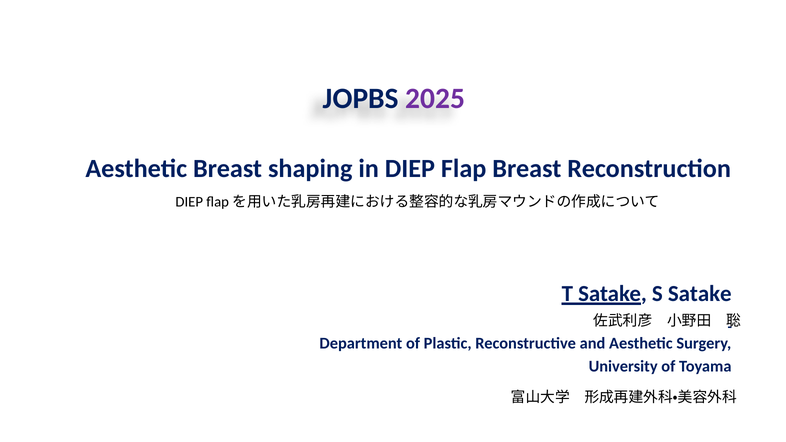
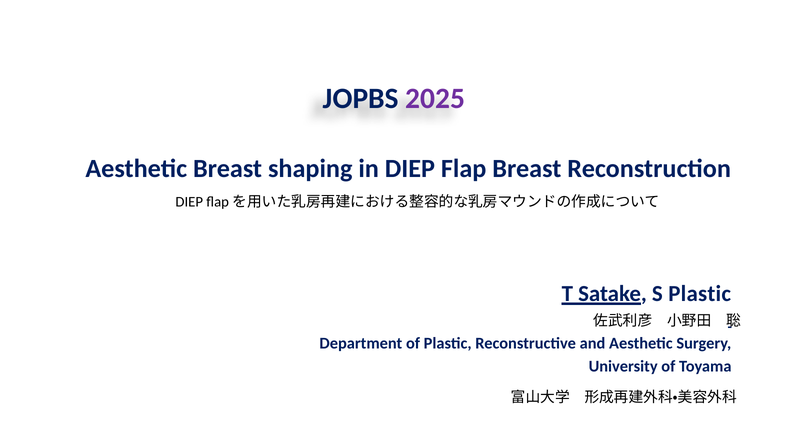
S Satake: Satake -> Plastic
